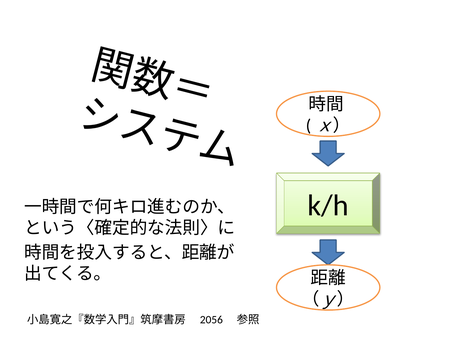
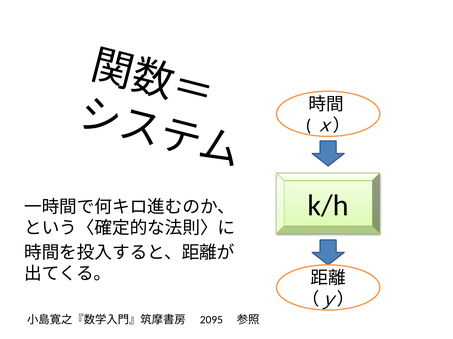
2056: 2056 -> 2095
